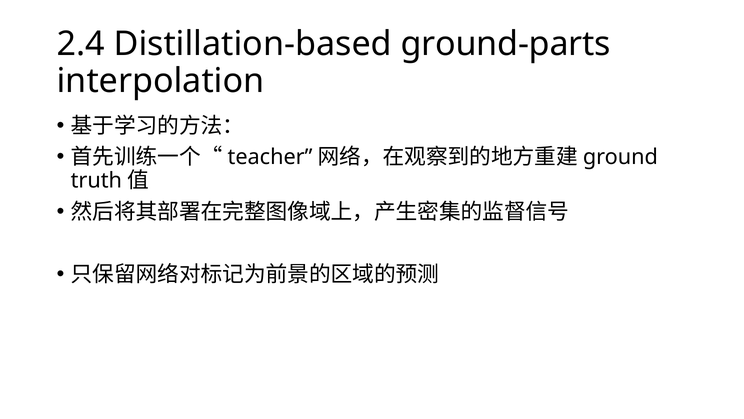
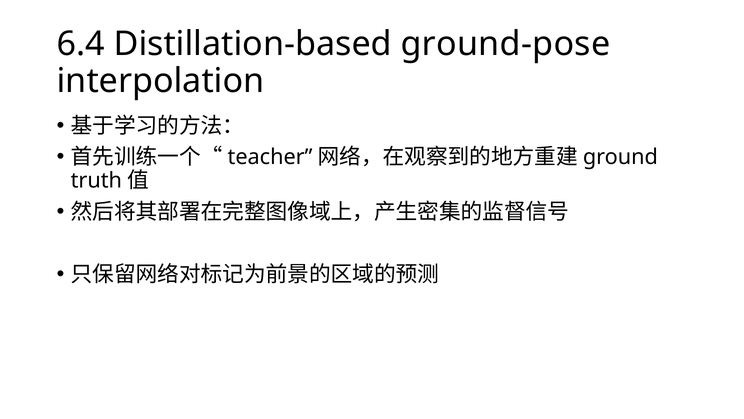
2.4: 2.4 -> 6.4
ground-parts: ground-parts -> ground-pose
